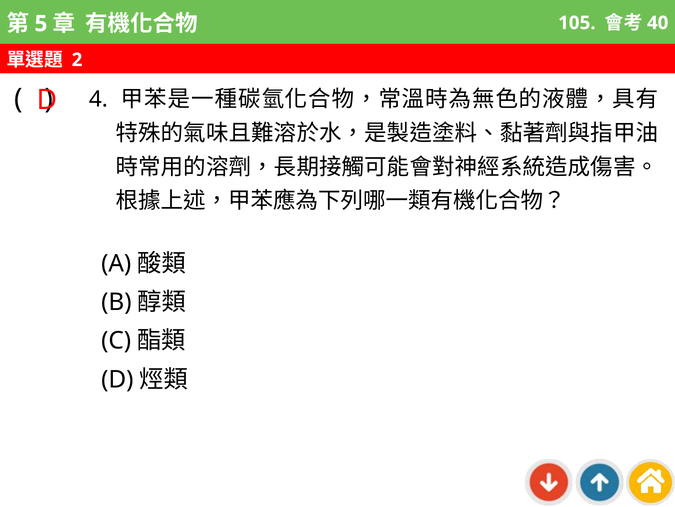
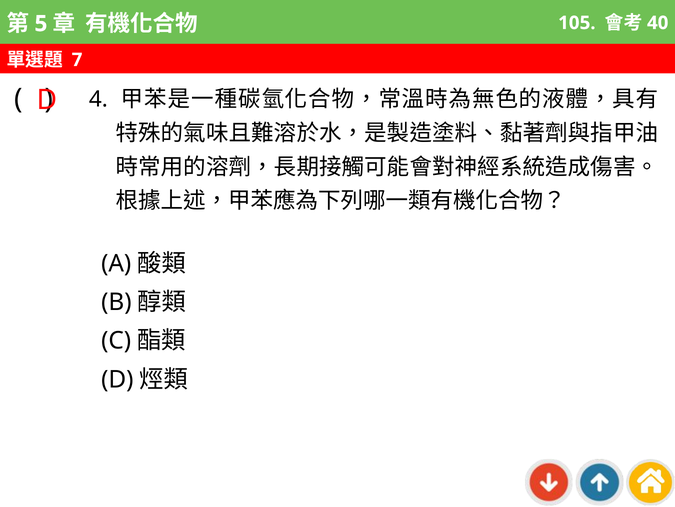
2: 2 -> 7
